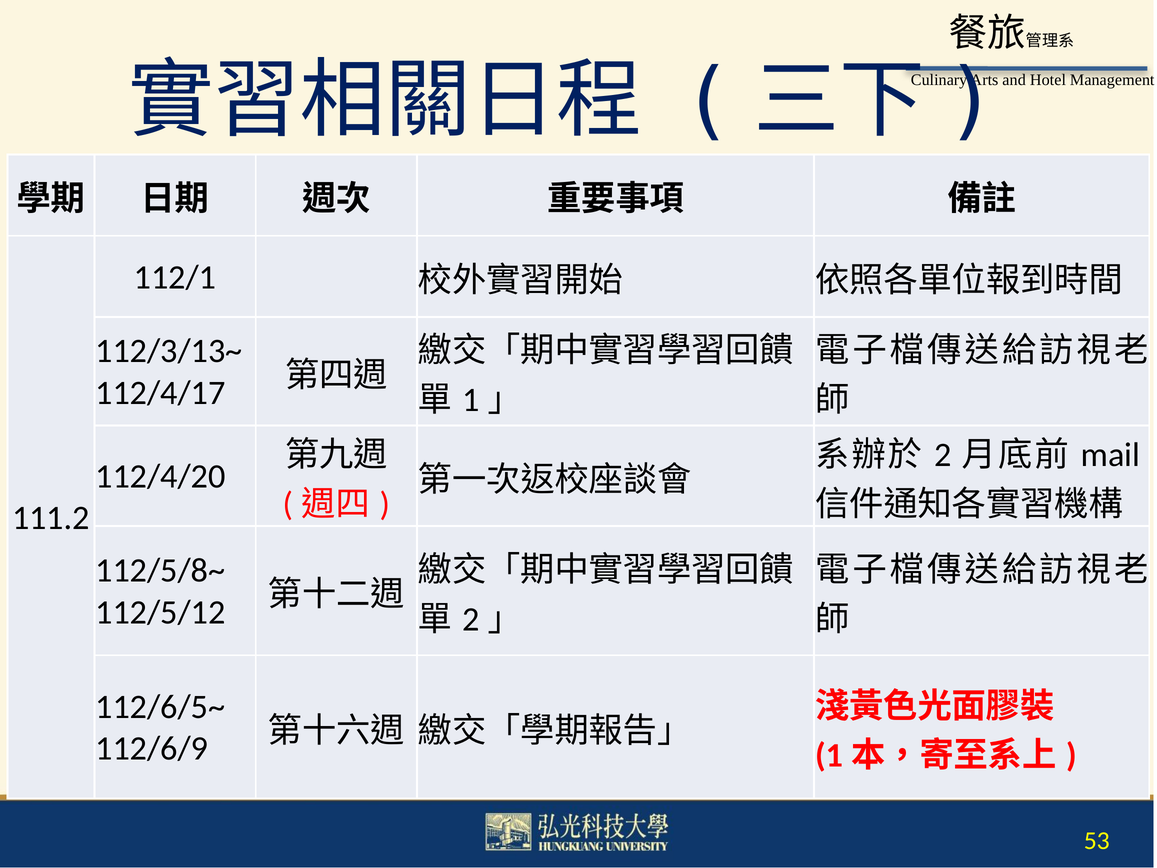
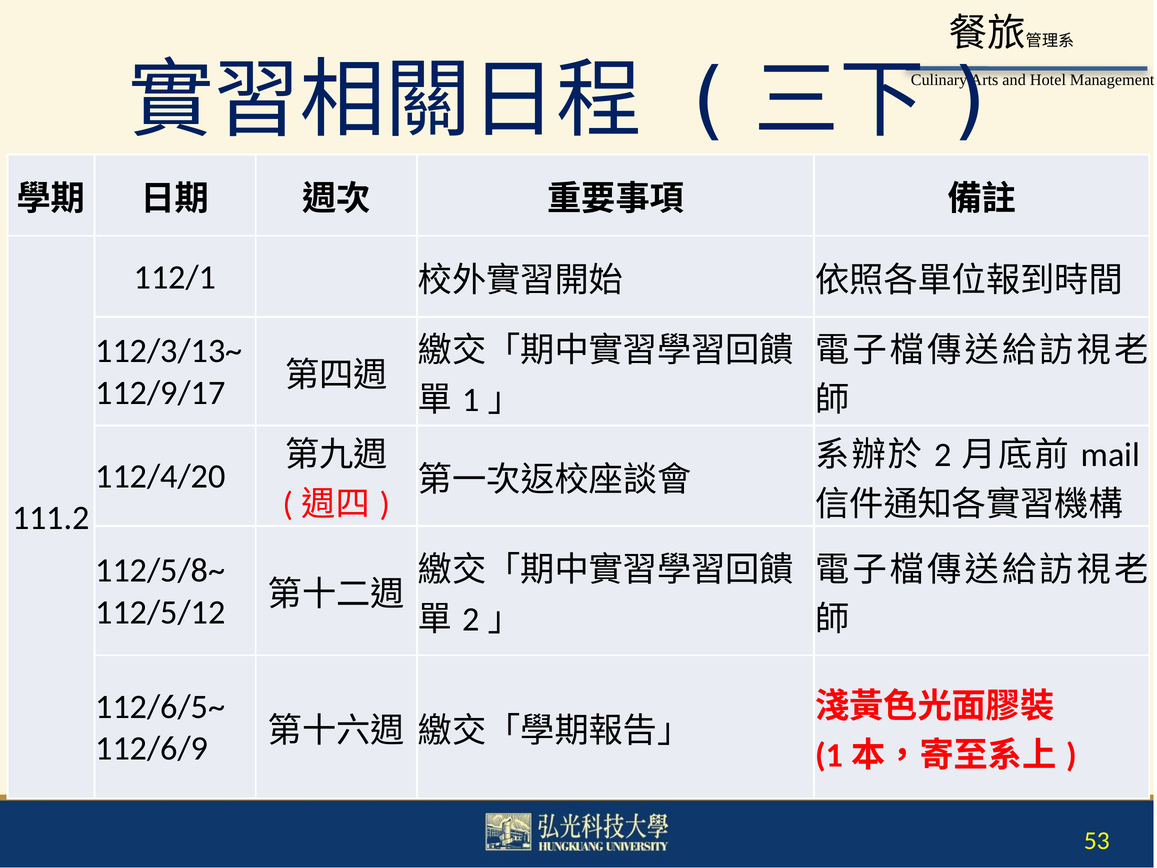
112/4/17: 112/4/17 -> 112/9/17
